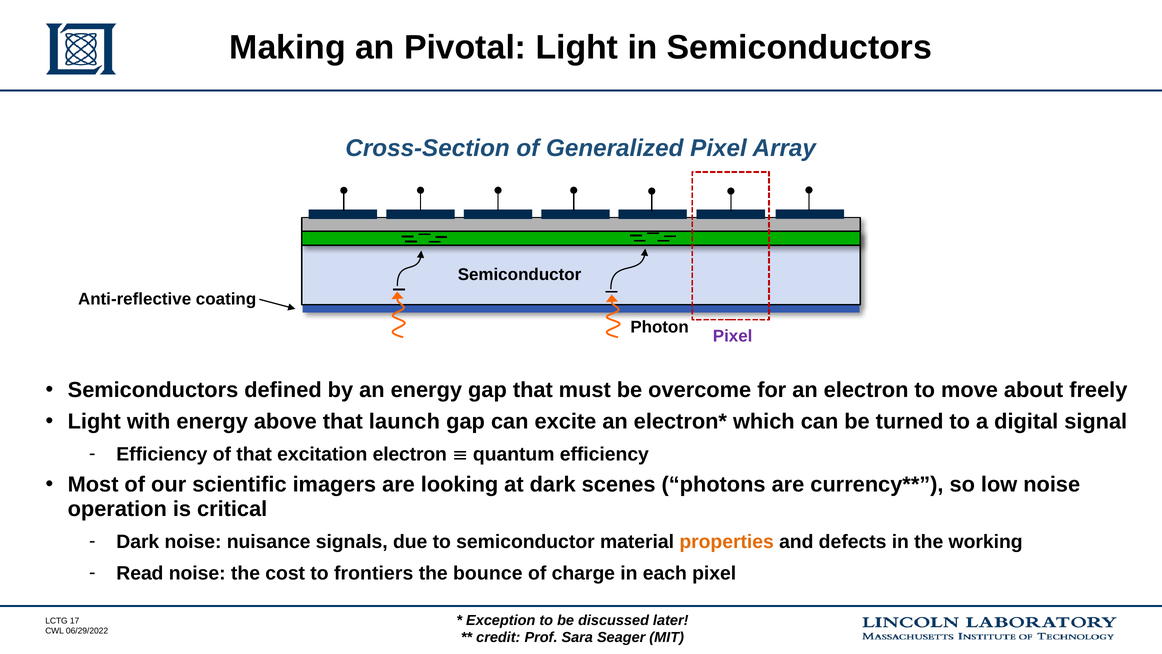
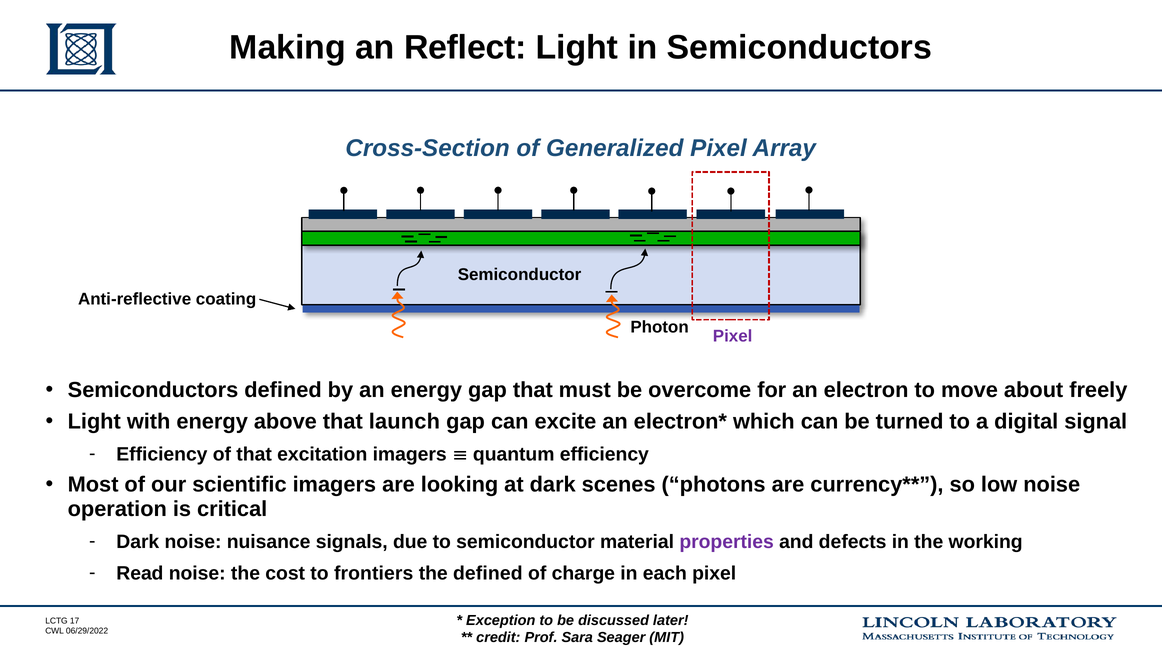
Pivotal: Pivotal -> Reflect
excitation electron: electron -> imagers
properties colour: orange -> purple
the bounce: bounce -> defined
